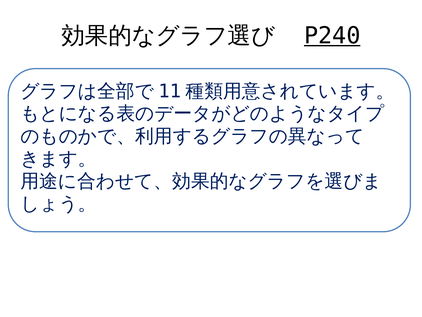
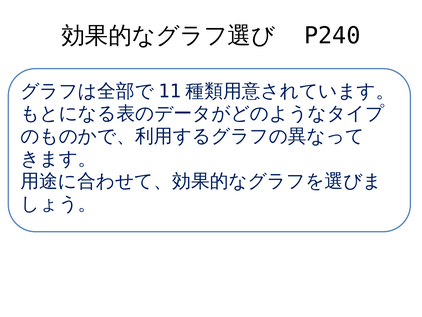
P240 underline: present -> none
